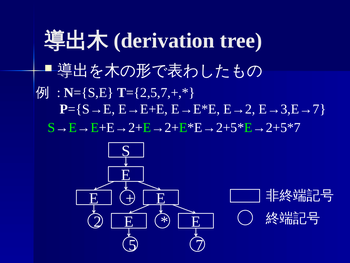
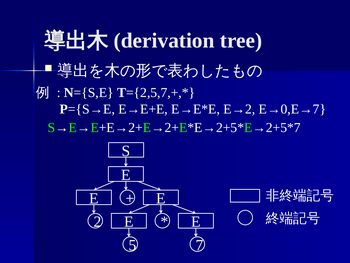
E→3,E→7: E→3,E→7 -> E→0,E→7
